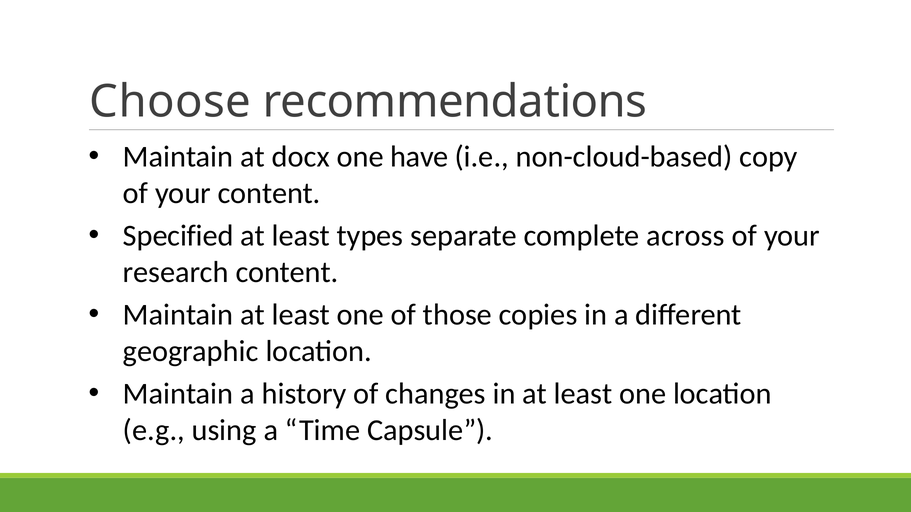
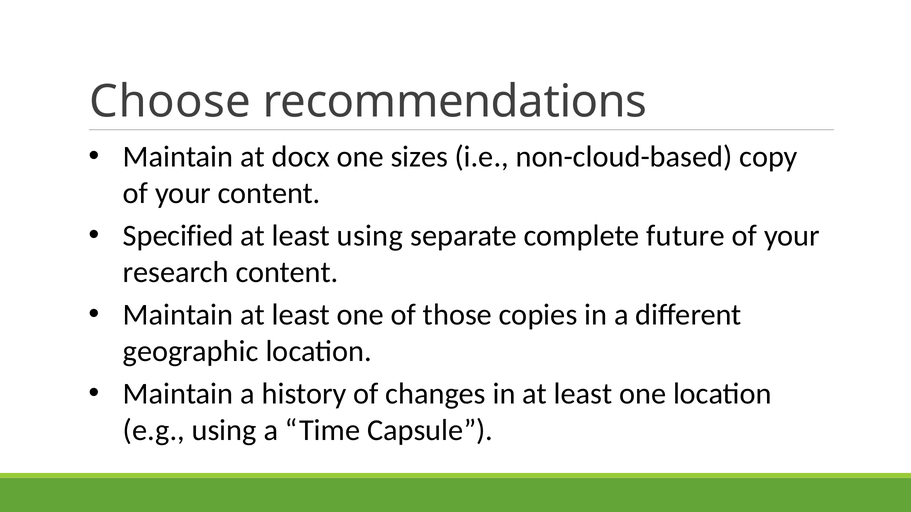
have: have -> sizes
least types: types -> using
across: across -> future
